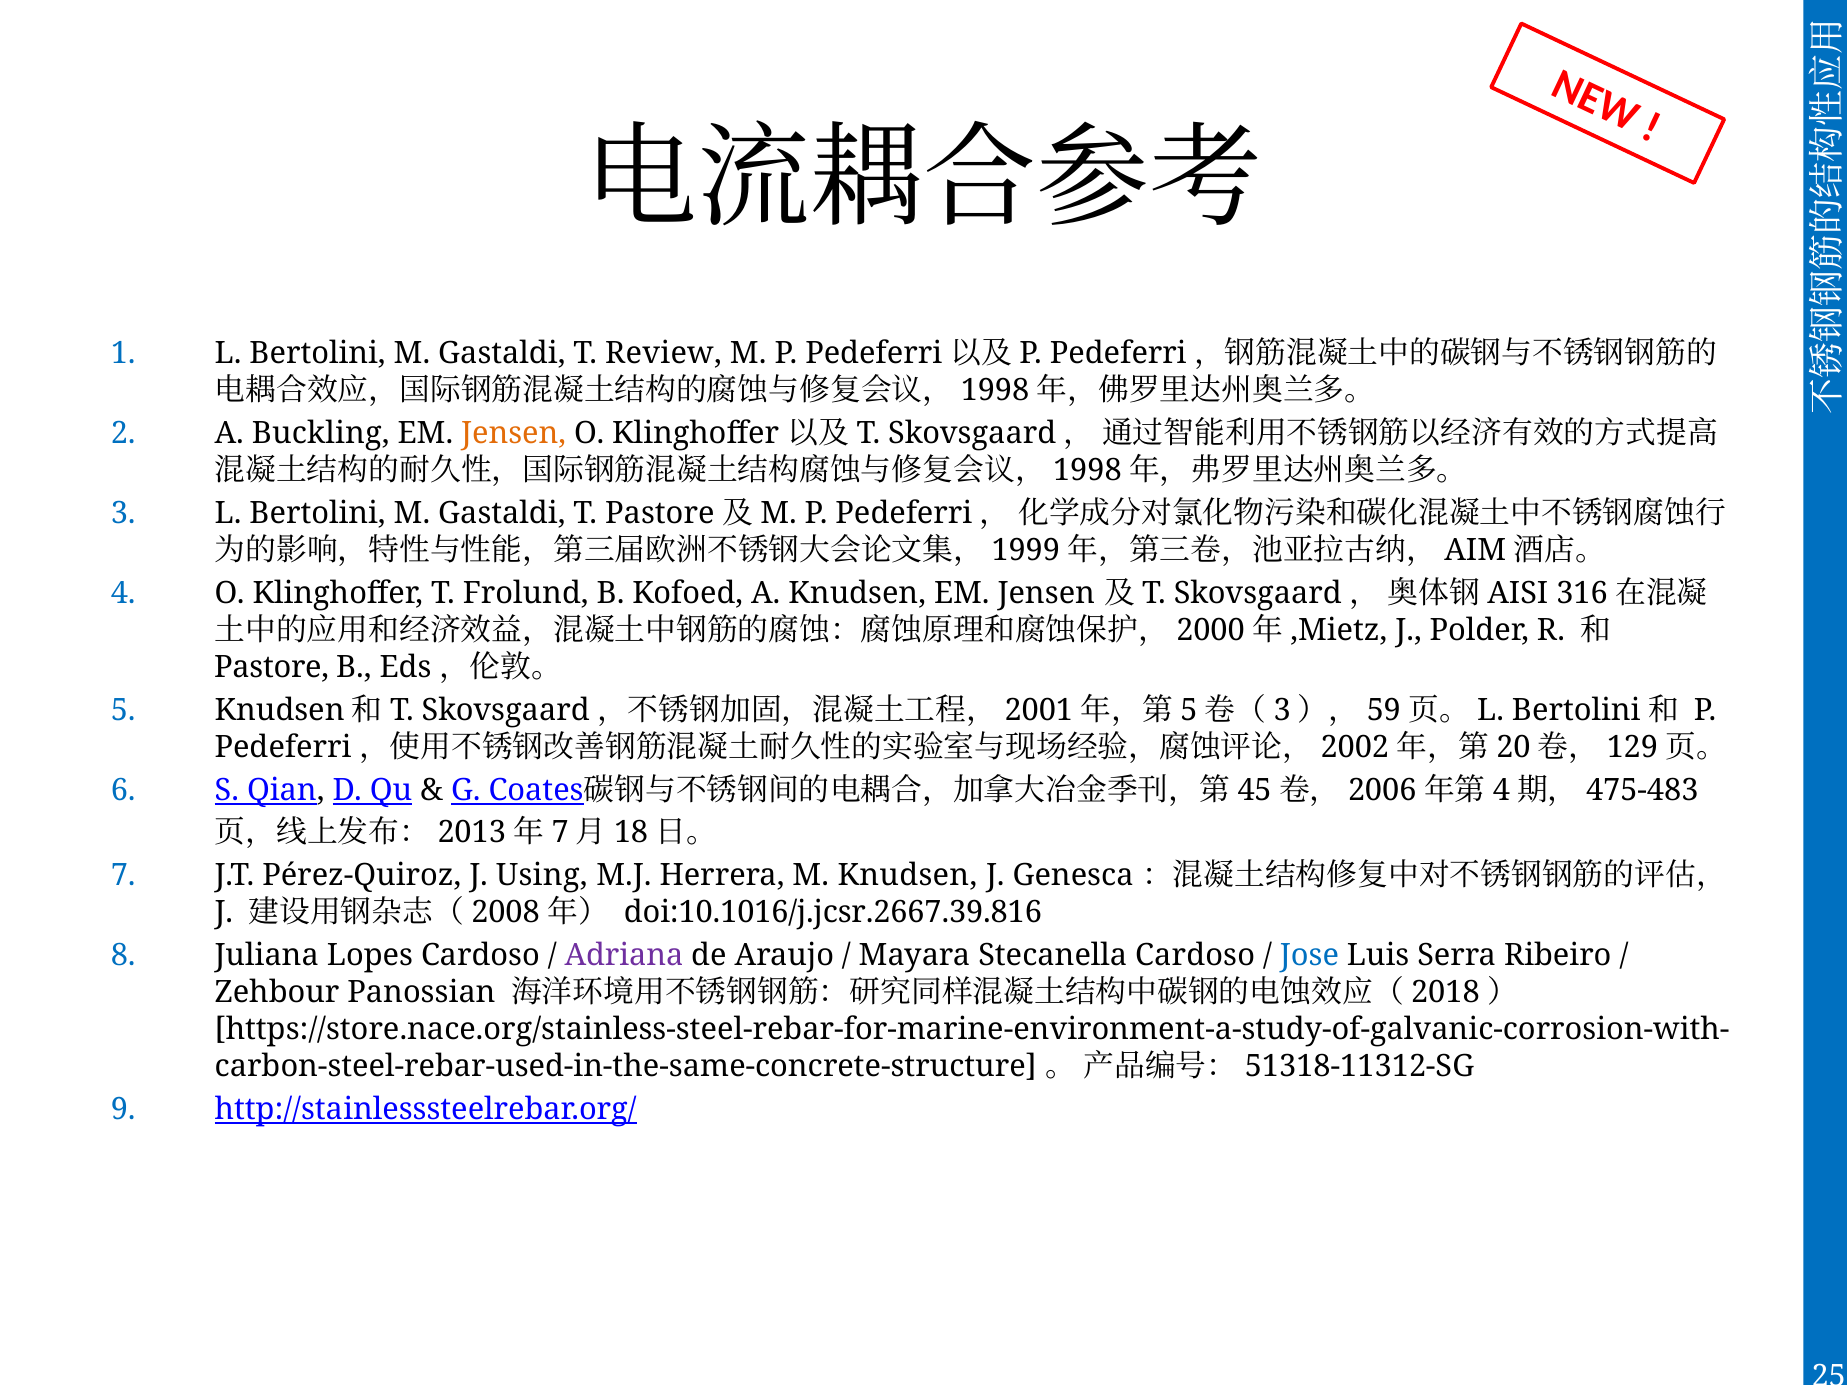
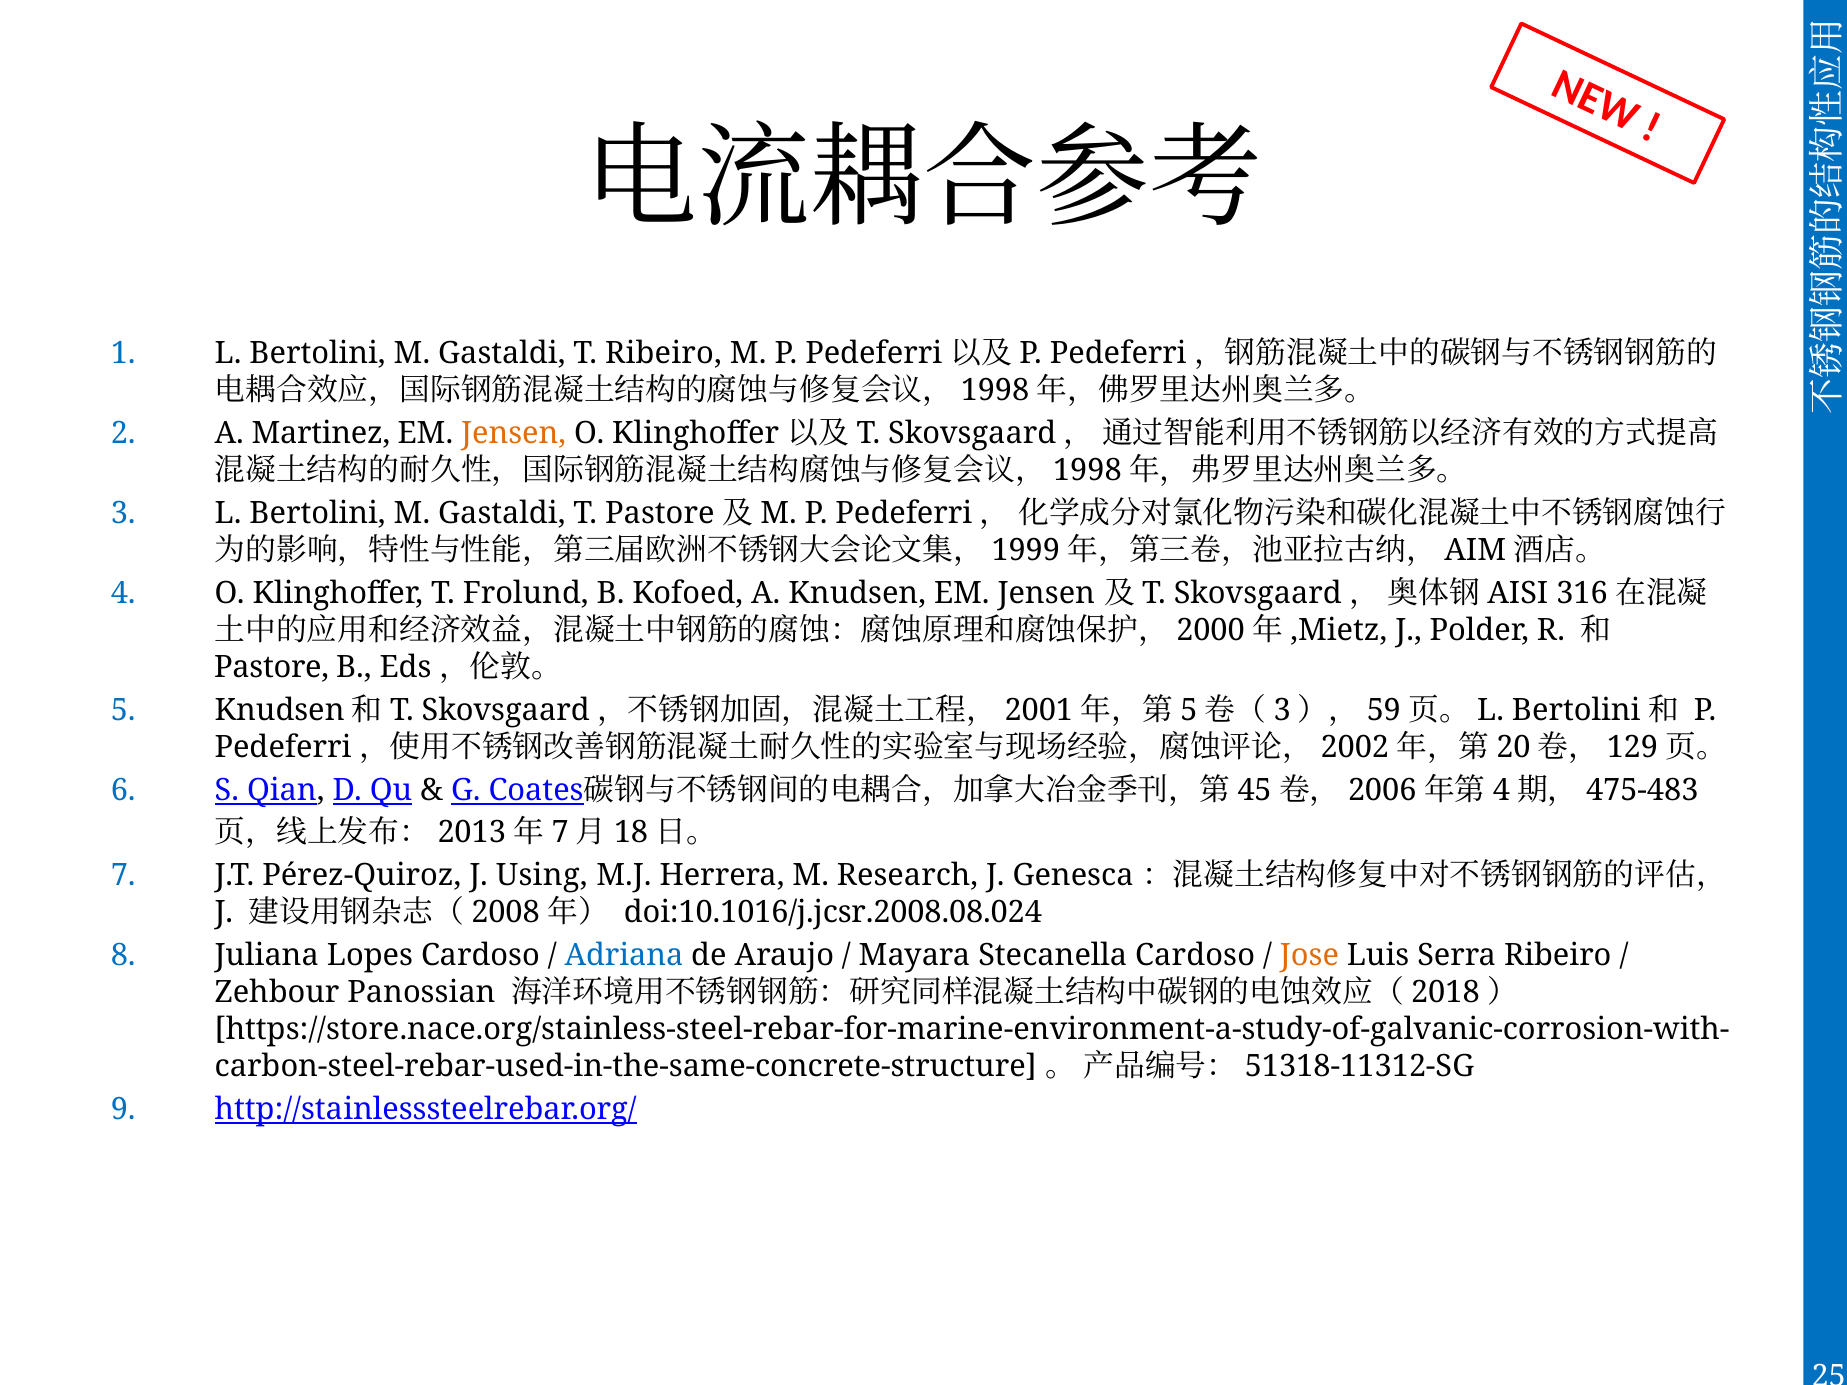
T Review: Review -> Ribeiro
Buckling: Buckling -> Martinez
M Knudsen: Knudsen -> Research
doi:10.1016/j.jcsr.2667.39.816: doi:10.1016/j.jcsr.2667.39.816 -> doi:10.1016/j.jcsr.2008.08.024
Adriana colour: purple -> blue
Jose colour: blue -> orange
